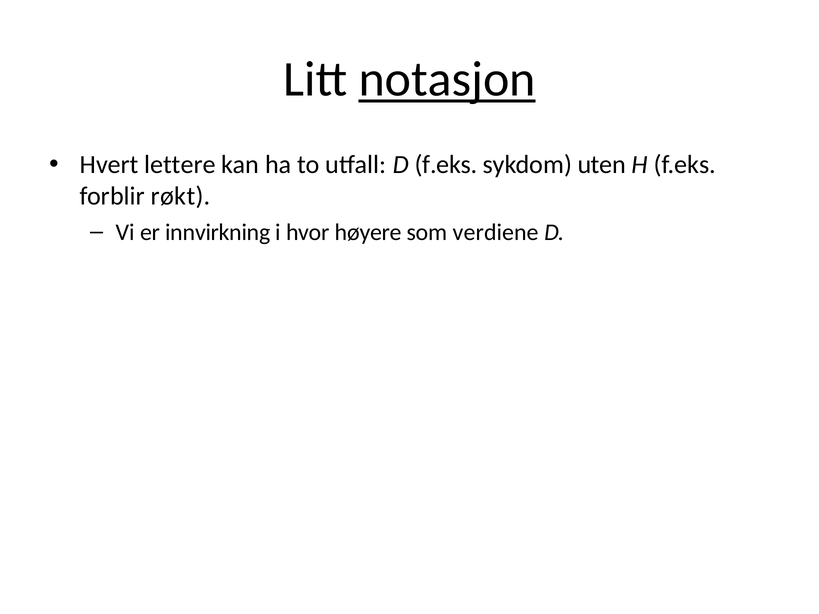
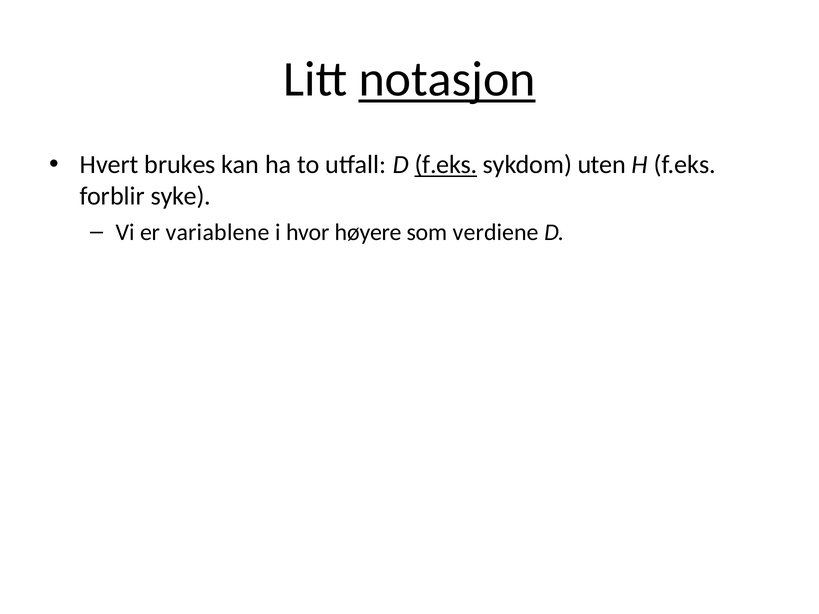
lettere: lettere -> brukes
f.eks at (446, 165) underline: none -> present
røkt: røkt -> syke
innvirkning: innvirkning -> variablene
